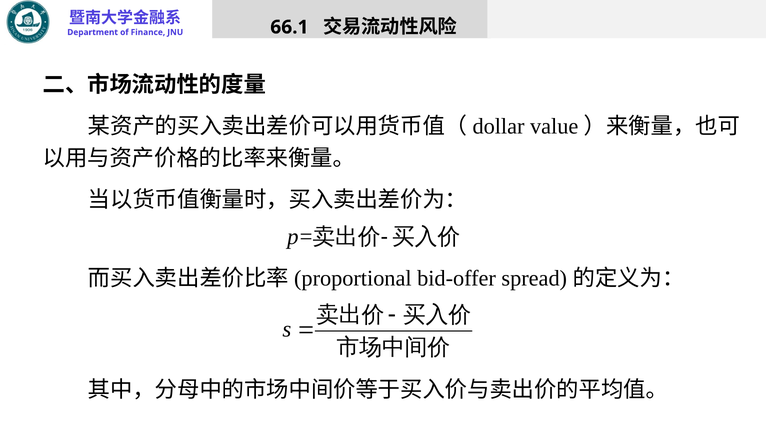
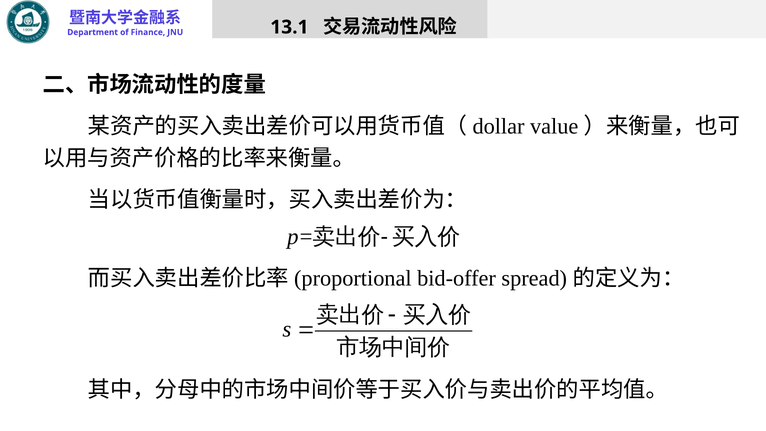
66.1: 66.1 -> 13.1
